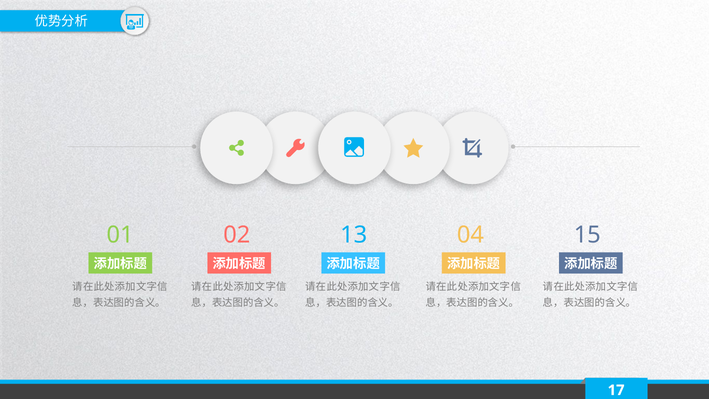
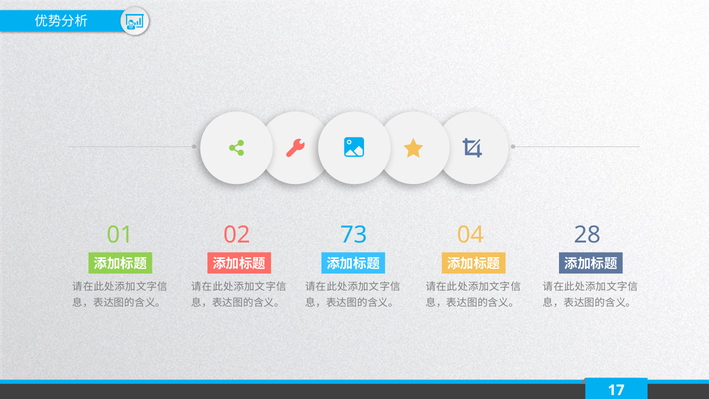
13: 13 -> 73
15: 15 -> 28
